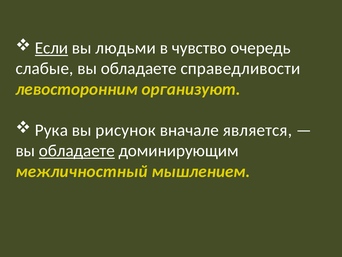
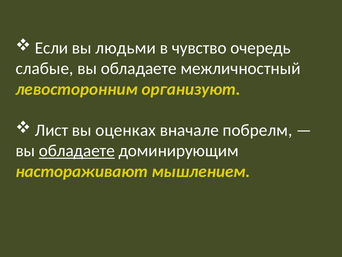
Если underline: present -> none
справедливости: справедливости -> межличностный
Рука: Рука -> Лист
рисунок: рисунок -> оценках
является: является -> побрелм
межличностный: межличностный -> настораживают
